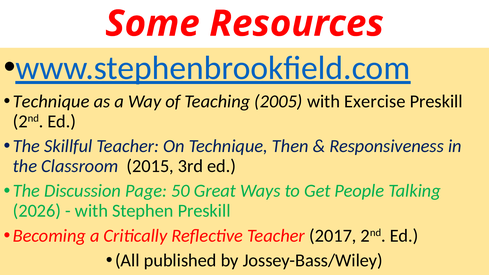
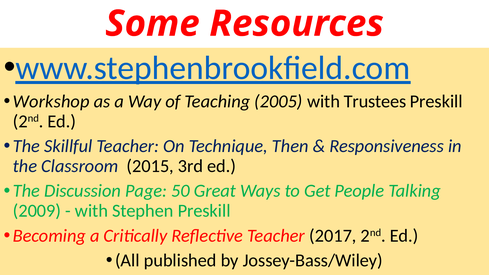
Technique at (51, 102): Technique -> Workshop
Exercise: Exercise -> Trustees
2026: 2026 -> 2009
